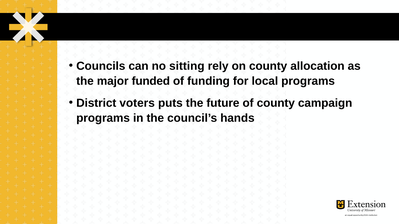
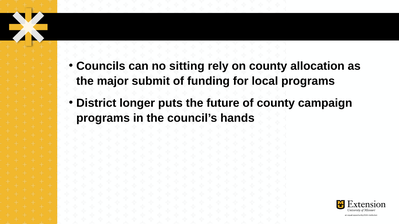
funded: funded -> submit
voters: voters -> longer
